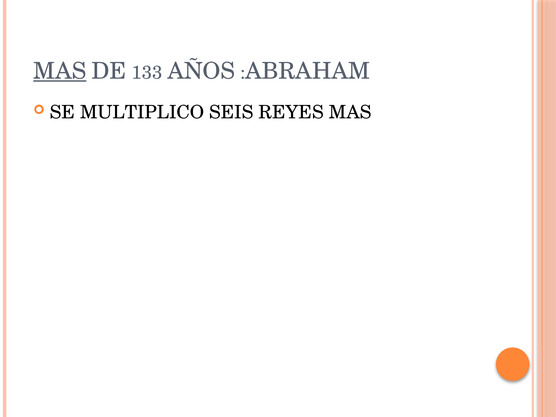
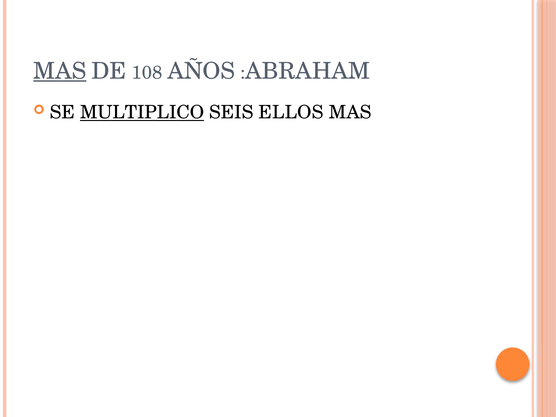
133: 133 -> 108
MULTIPLICO underline: none -> present
REYES: REYES -> ELLOS
